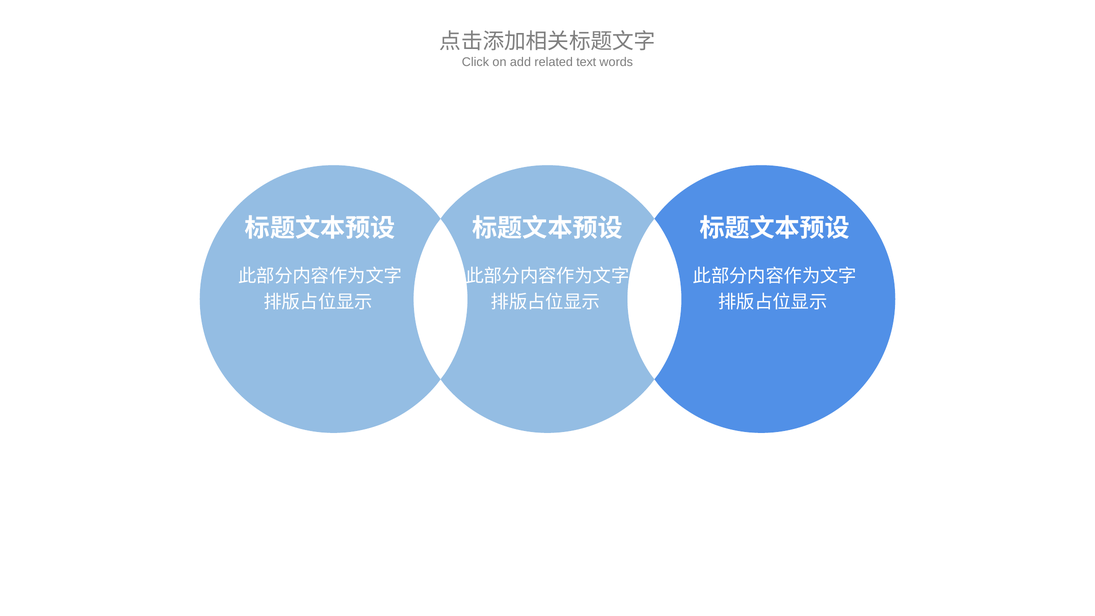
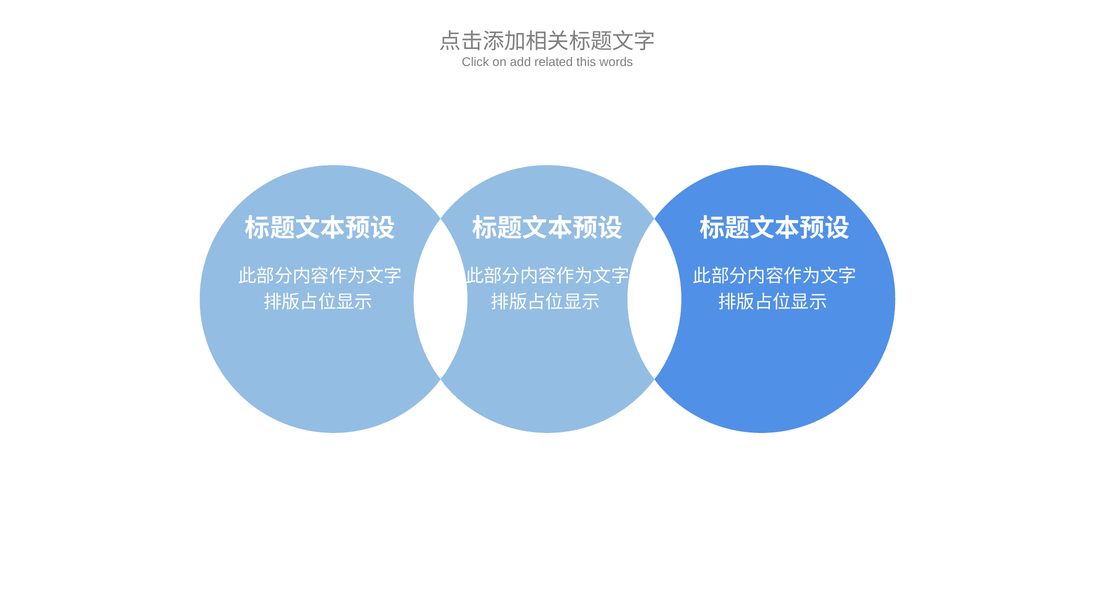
text: text -> this
